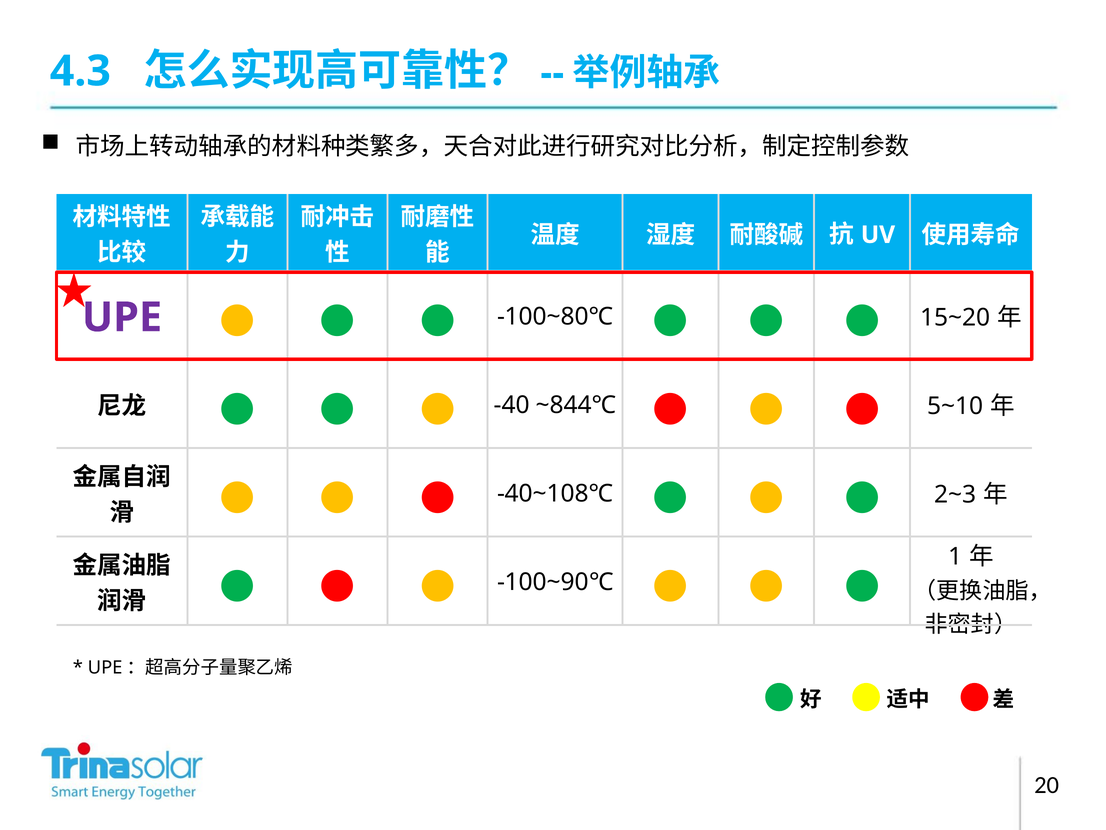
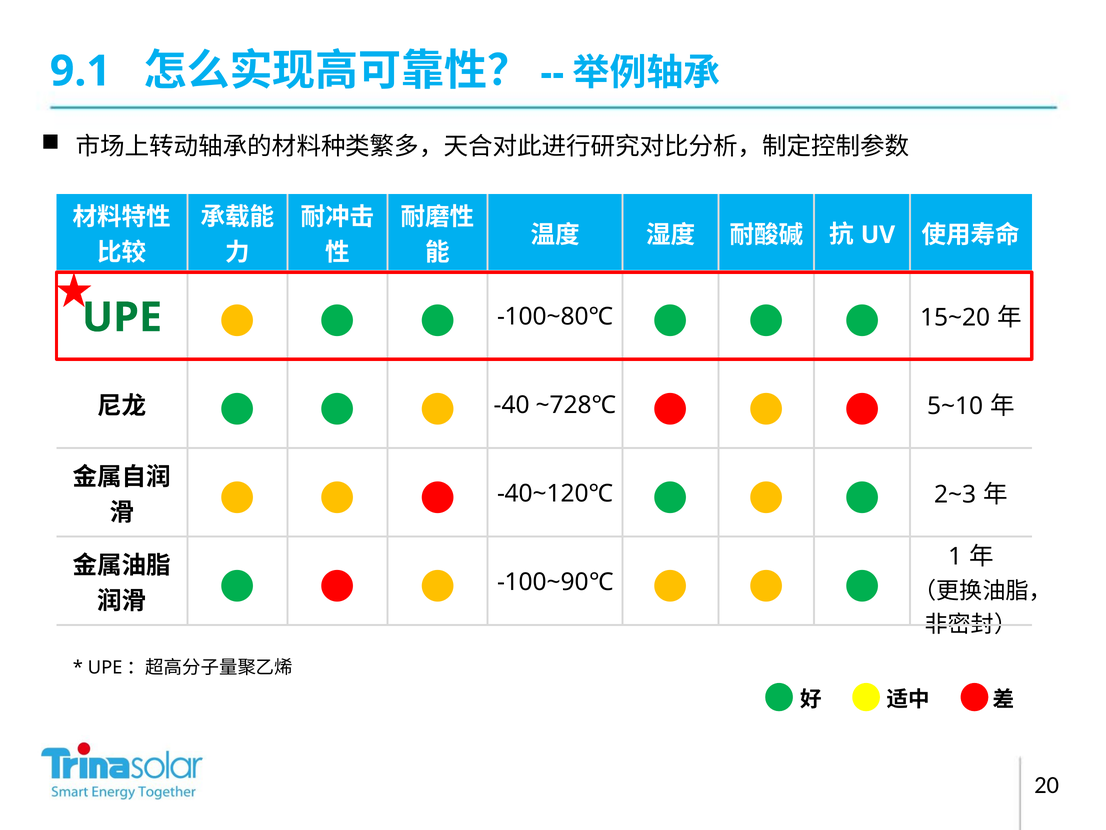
4.3: 4.3 -> 9.1
UPE colour: purple -> green
~844℃: ~844℃ -> ~728℃
-40~108℃: -40~108℃ -> -40~120℃
